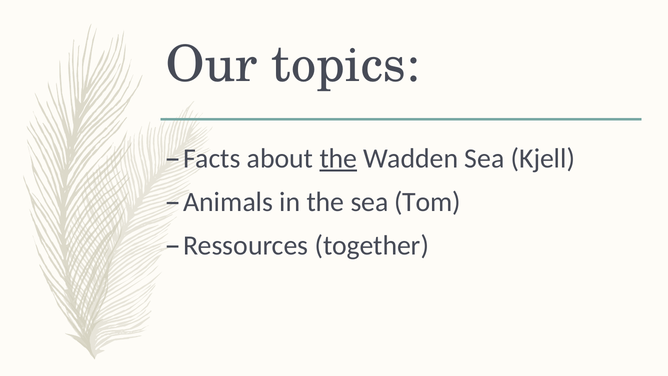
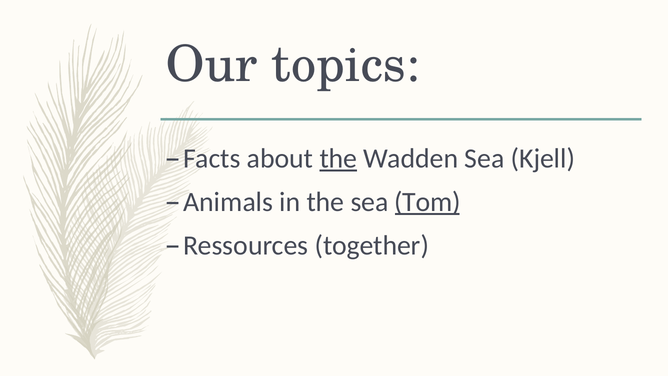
Tom underline: none -> present
